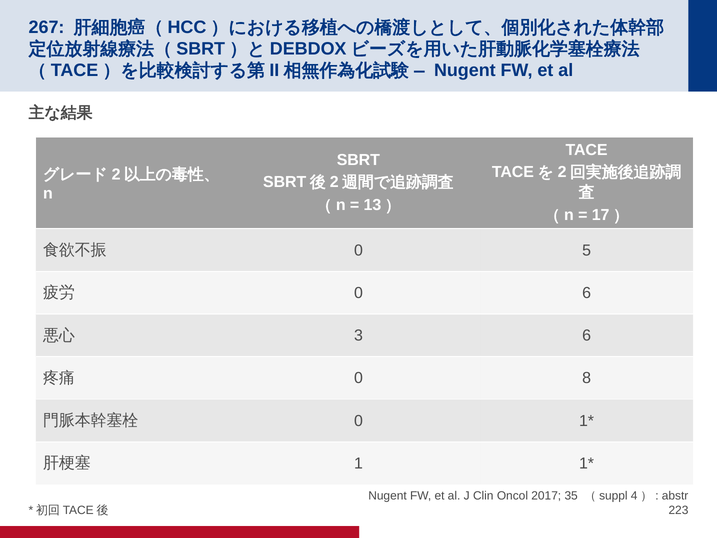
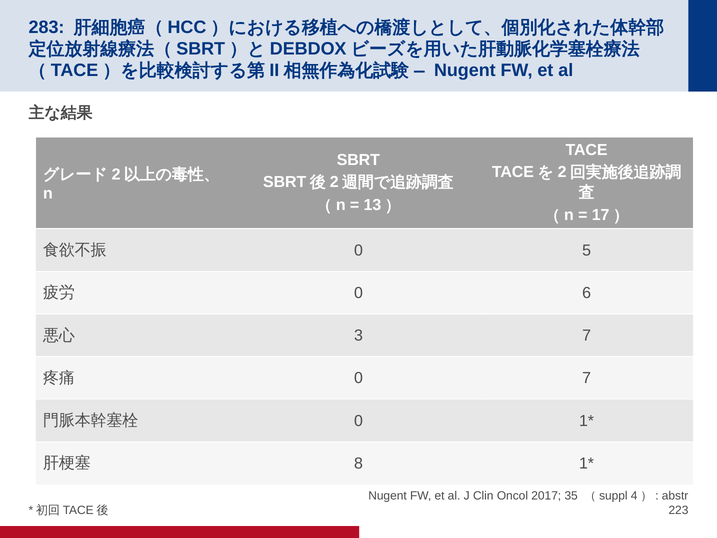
267: 267 -> 283
3 6: 6 -> 7
0 8: 8 -> 7
1: 1 -> 8
